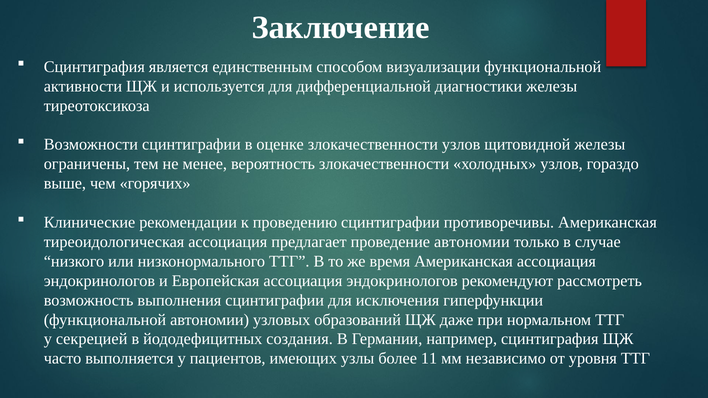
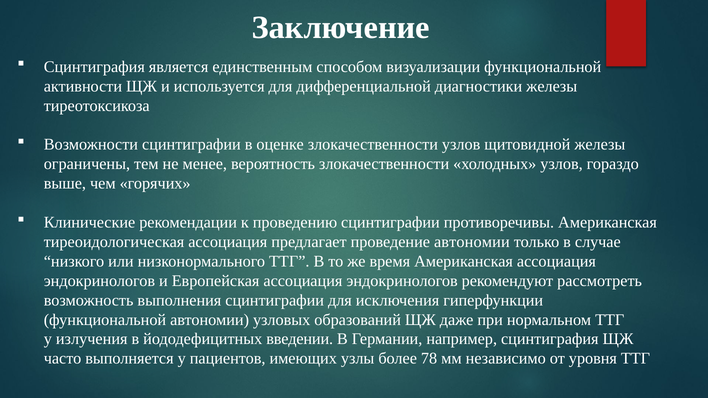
секрецией: секрецией -> излучения
создания: создания -> введении
11: 11 -> 78
